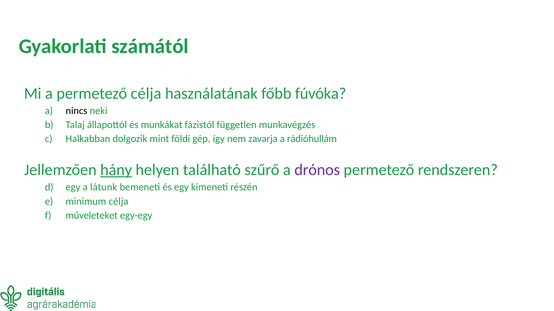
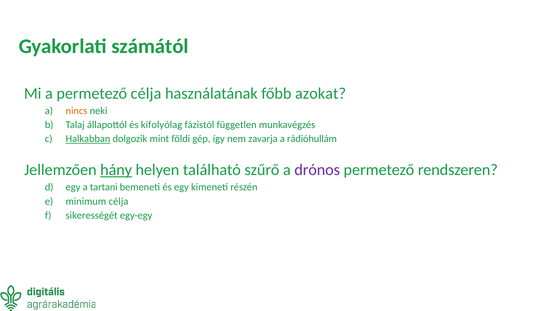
fúvóka: fúvóka -> azokat
nincs colour: black -> orange
munkákat: munkákat -> kifolyólag
Halkabban underline: none -> present
látunk: látunk -> tartani
műveleteket: műveleteket -> sikerességét
